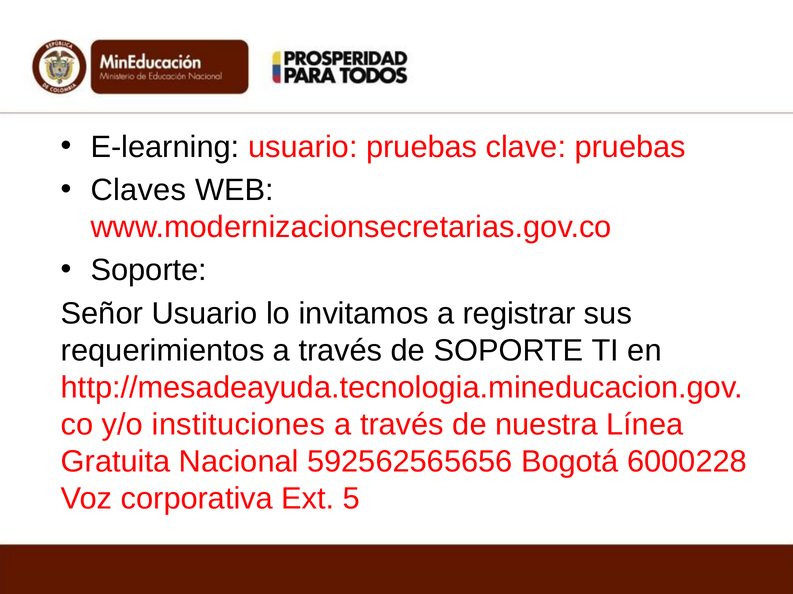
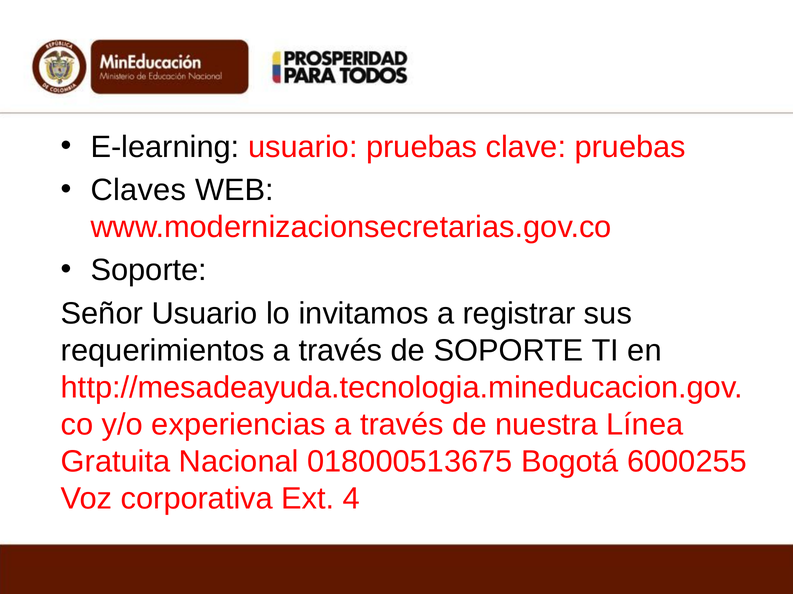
instituciones: instituciones -> experiencias
592562565656: 592562565656 -> 018000513675
6000228: 6000228 -> 6000255
5: 5 -> 4
